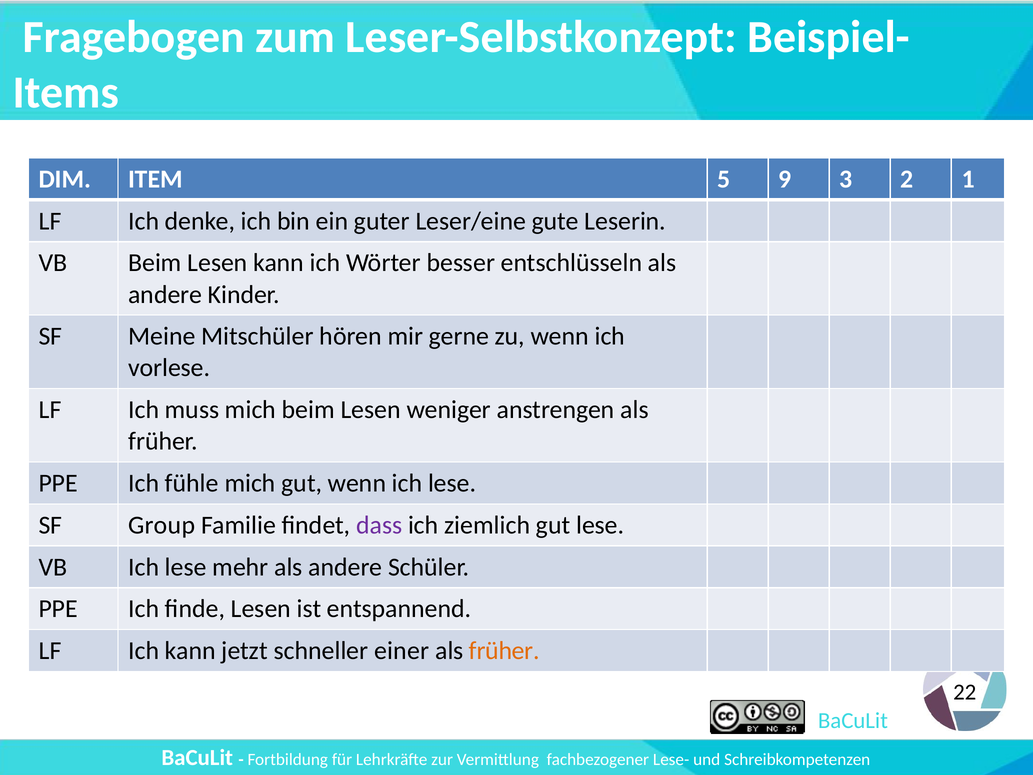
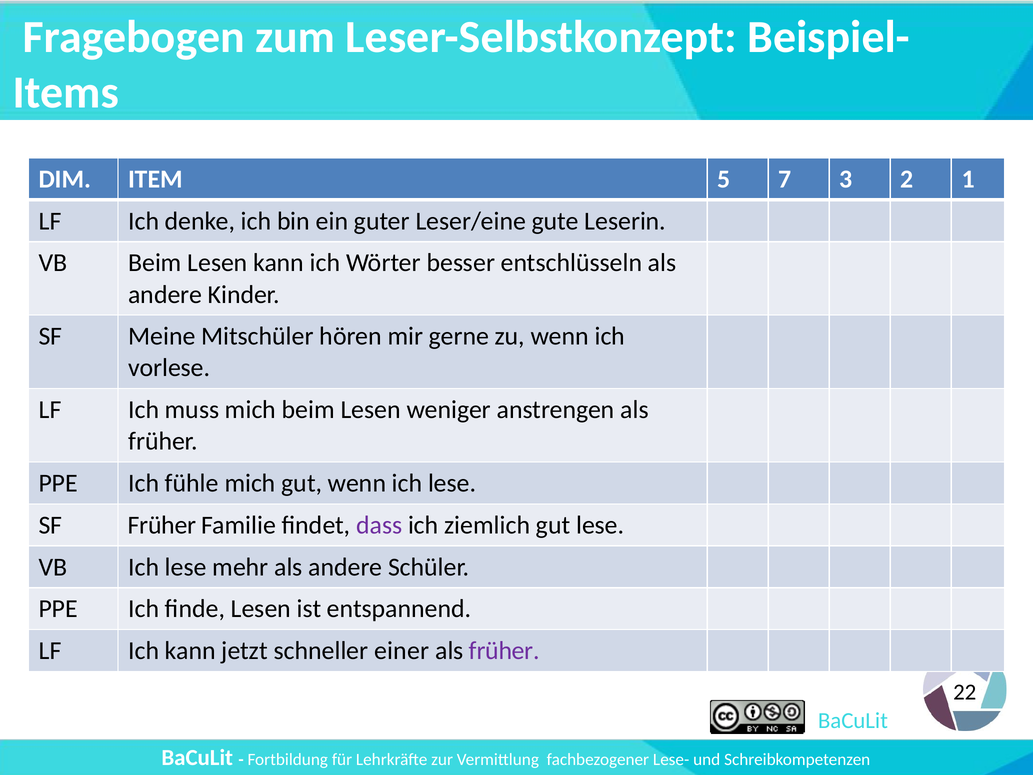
9: 9 -> 7
SF Group: Group -> Früher
früher at (504, 651) colour: orange -> purple
